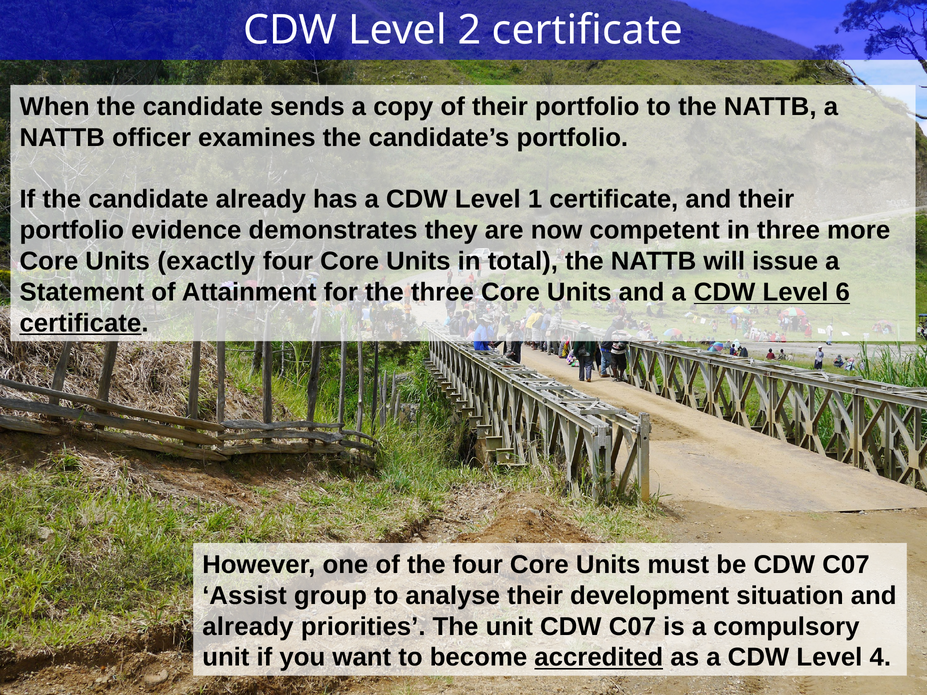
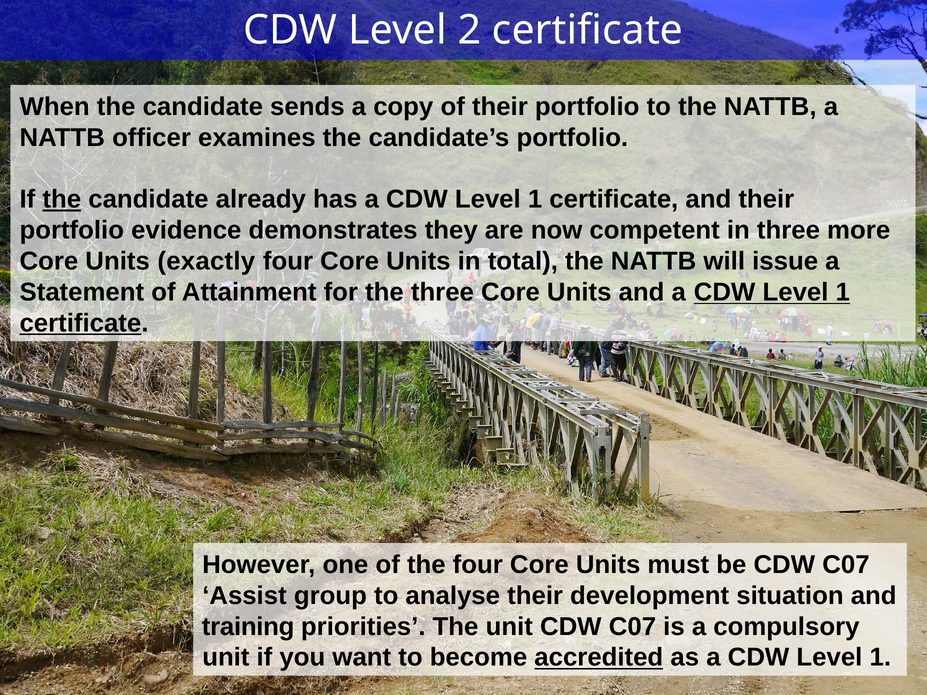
the at (62, 199) underline: none -> present
6 at (843, 292): 6 -> 1
already at (248, 627): already -> training
4 at (880, 658): 4 -> 1
